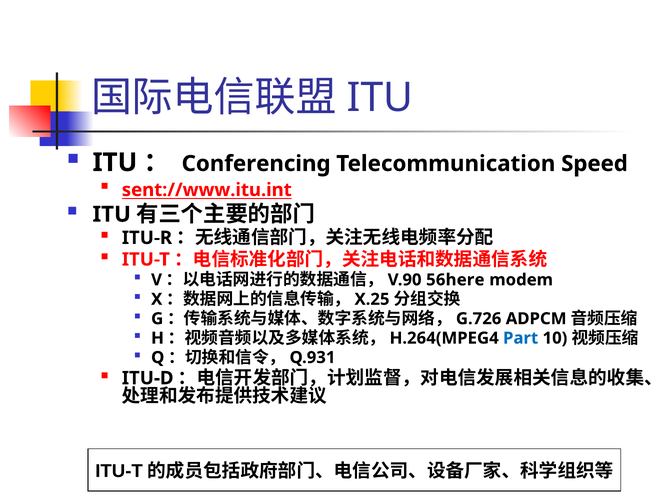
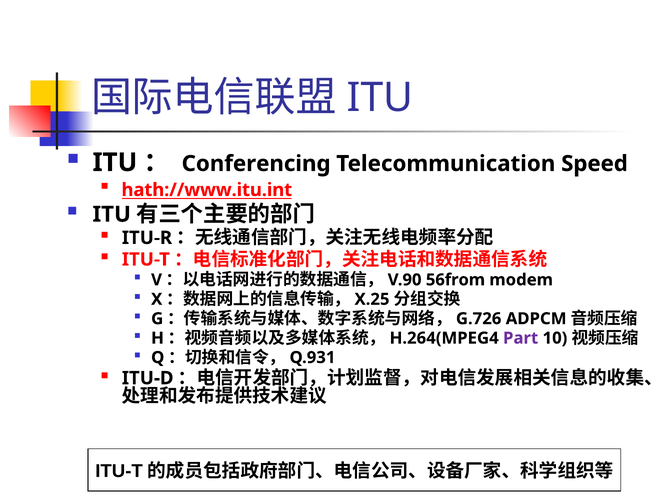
sent://www.itu.int: sent://www.itu.int -> hath://www.itu.int
56here: 56here -> 56from
Part colour: blue -> purple
